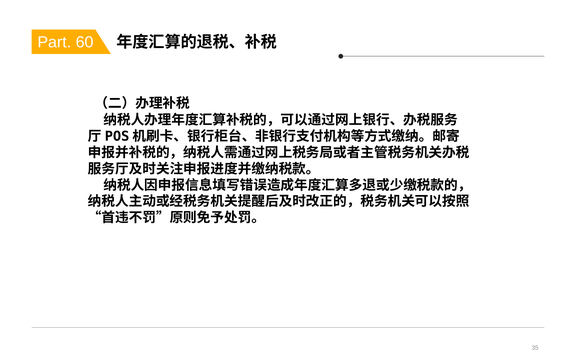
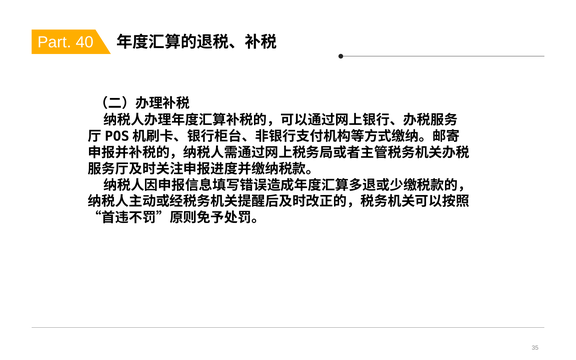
60: 60 -> 40
